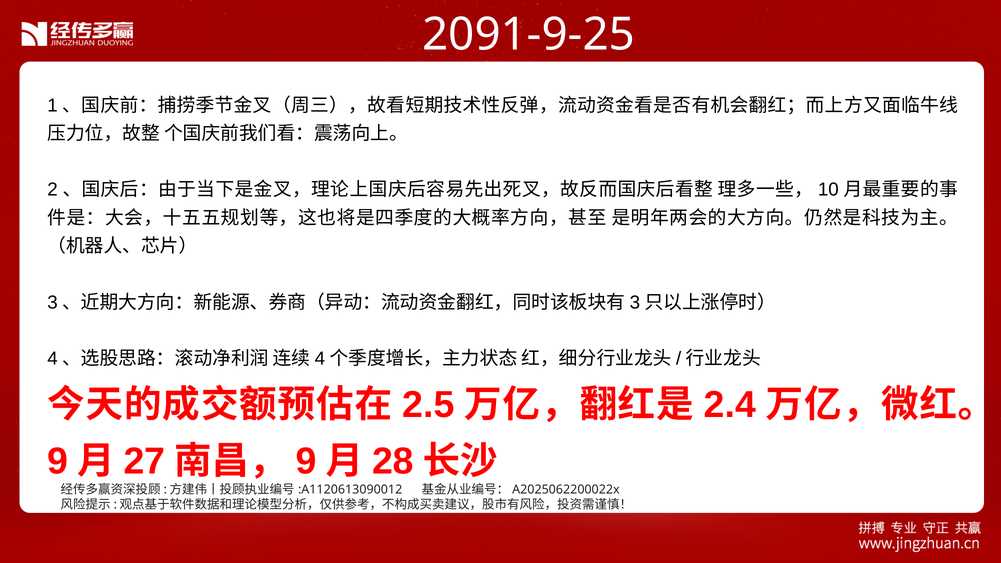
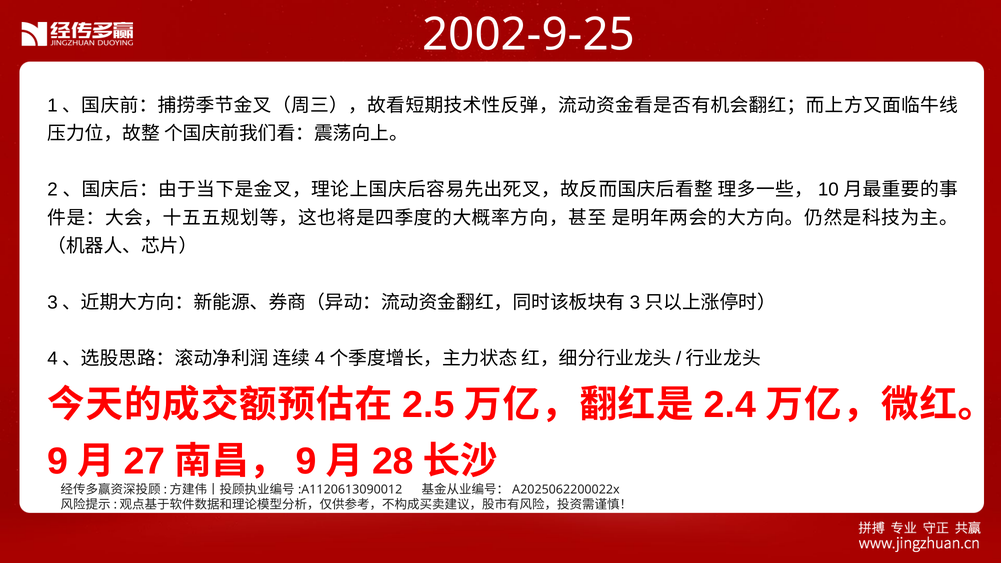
2091-9-25: 2091-9-25 -> 2002-9-25
